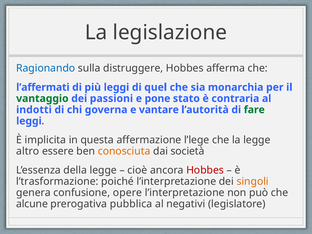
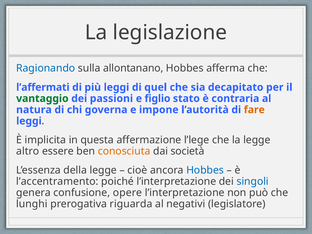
distruggere: distruggere -> allontanano
monarchia: monarchia -> decapitato
pone: pone -> figlio
indotti: indotti -> natura
vantare: vantare -> impone
fare colour: green -> orange
Hobbes at (205, 170) colour: red -> blue
l’trasformazione: l’trasformazione -> l’accentramento
singoli colour: orange -> blue
alcune: alcune -> lunghi
pubblica: pubblica -> riguarda
